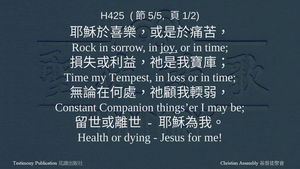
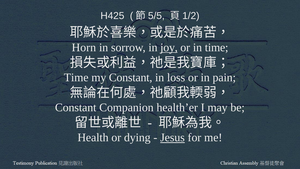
Rock: Rock -> Horn
my Tempest: Tempest -> Constant
loss or in time: time -> pain
things’er: things’er -> health’er
Jesus underline: none -> present
